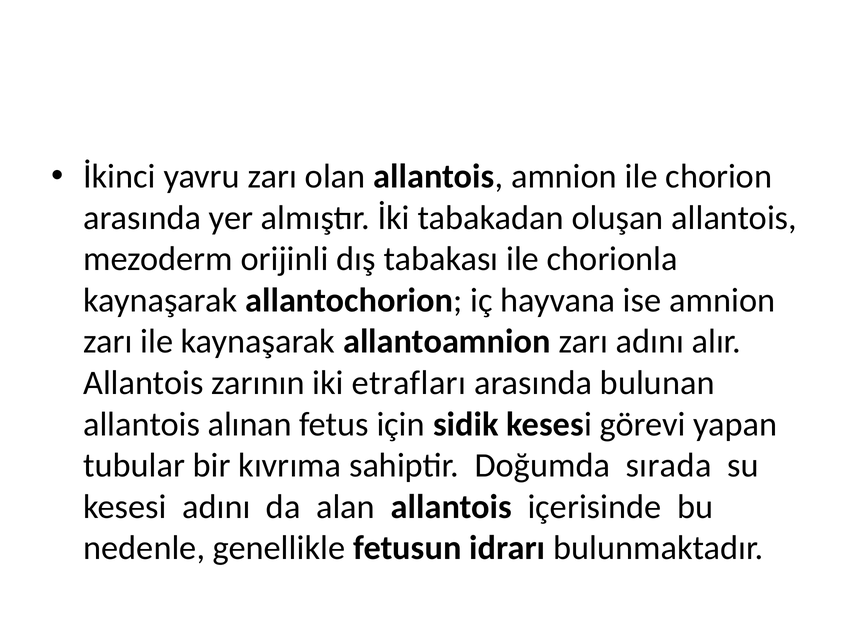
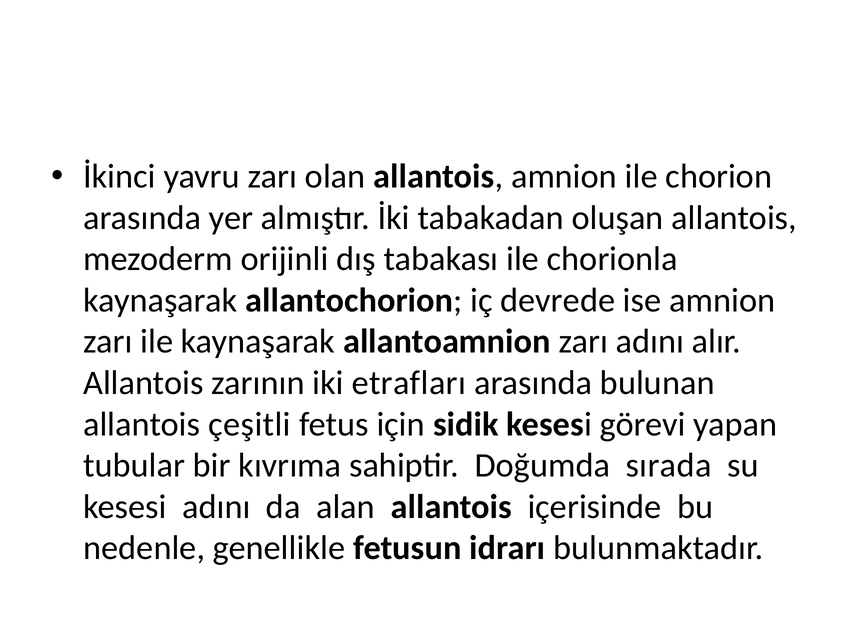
hayvana: hayvana -> devrede
alınan: alınan -> çeşitli
